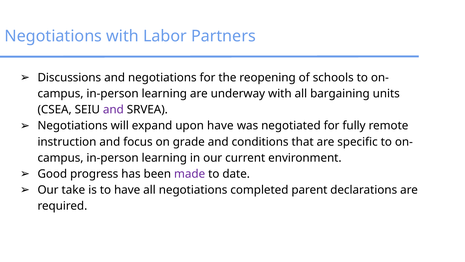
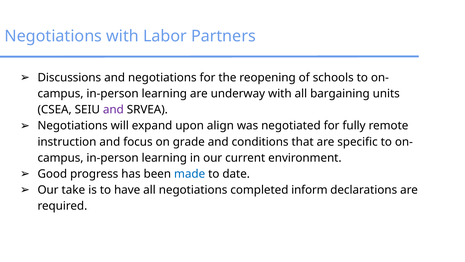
upon have: have -> align
made colour: purple -> blue
parent: parent -> inform
